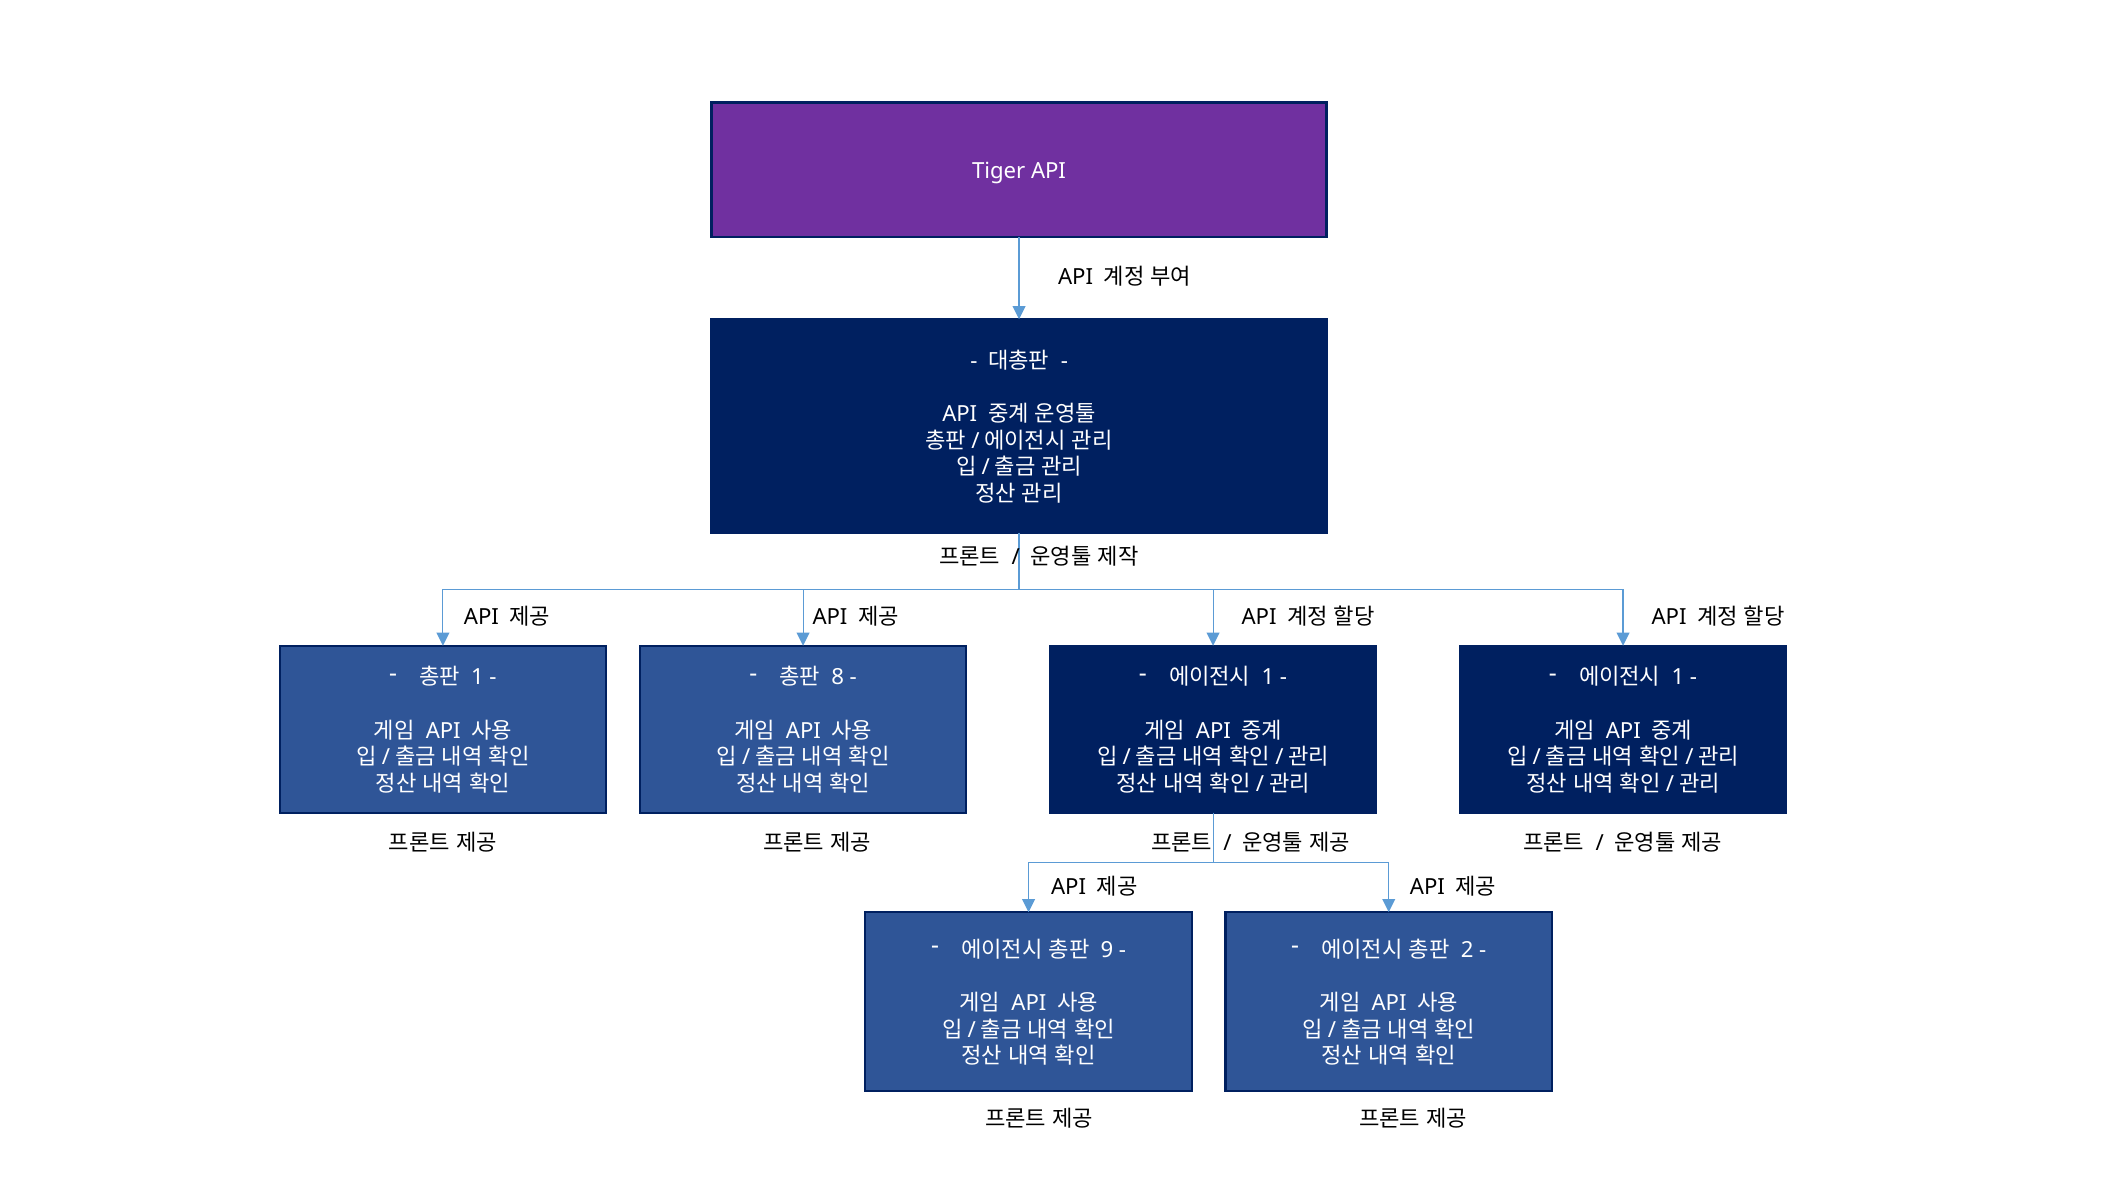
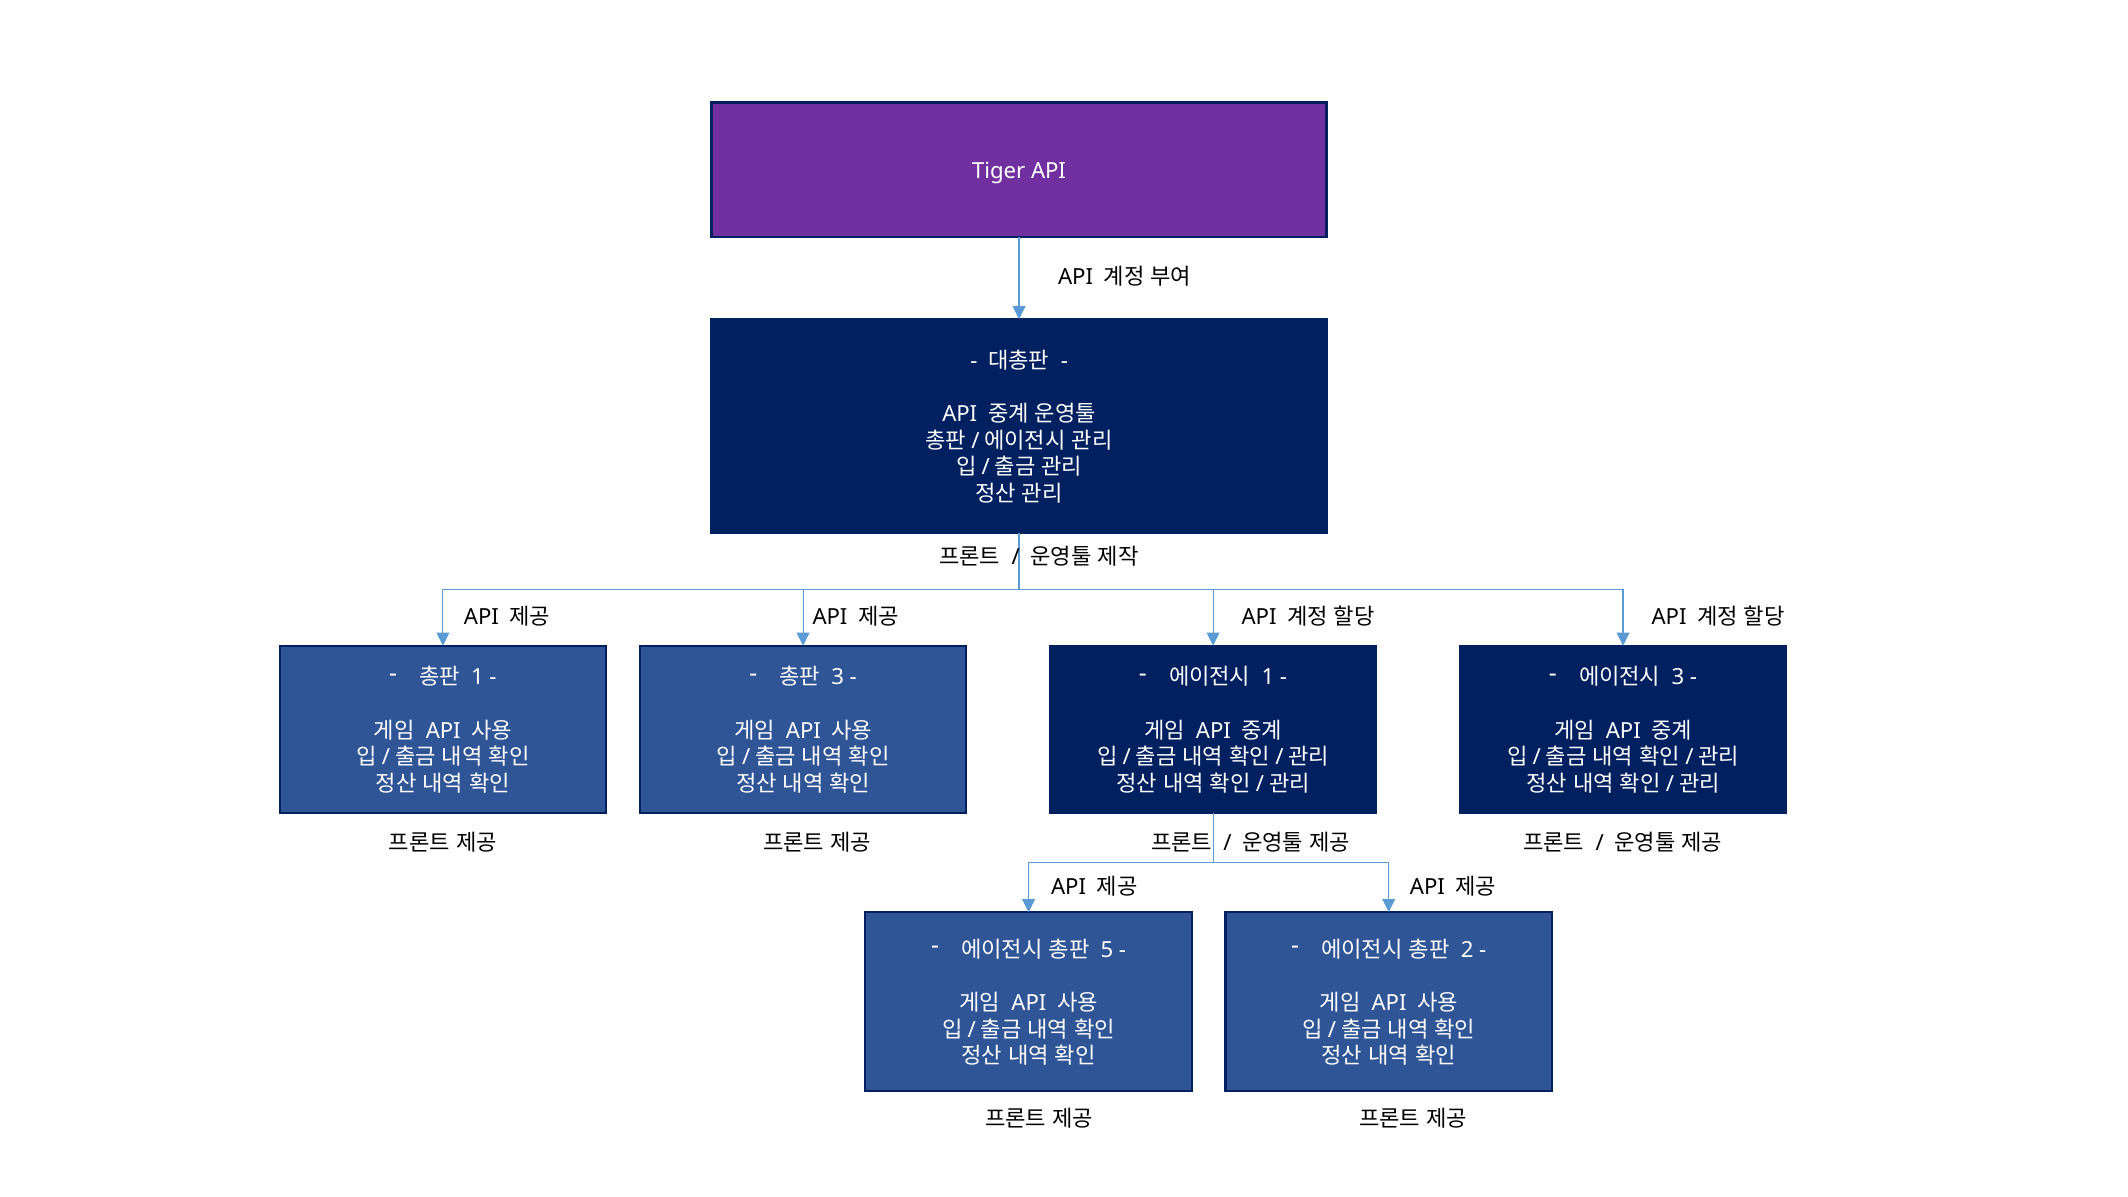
8 at (838, 677): 8 -> 3
1 at (1678, 677): 1 -> 3
9: 9 -> 5
